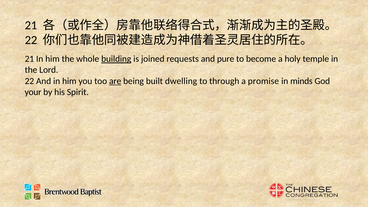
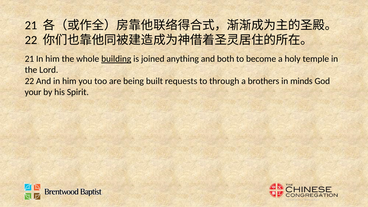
requests: requests -> anything
pure: pure -> both
are underline: present -> none
dwelling: dwelling -> requests
promise: promise -> brothers
